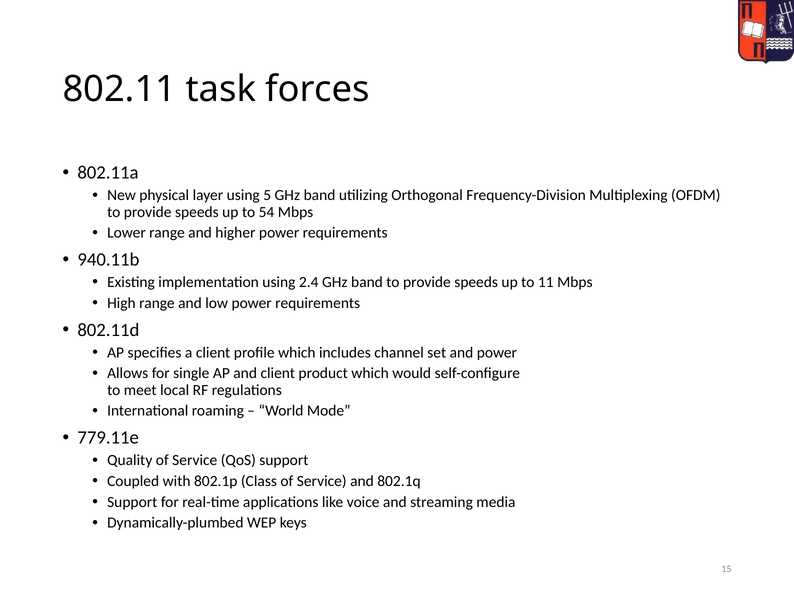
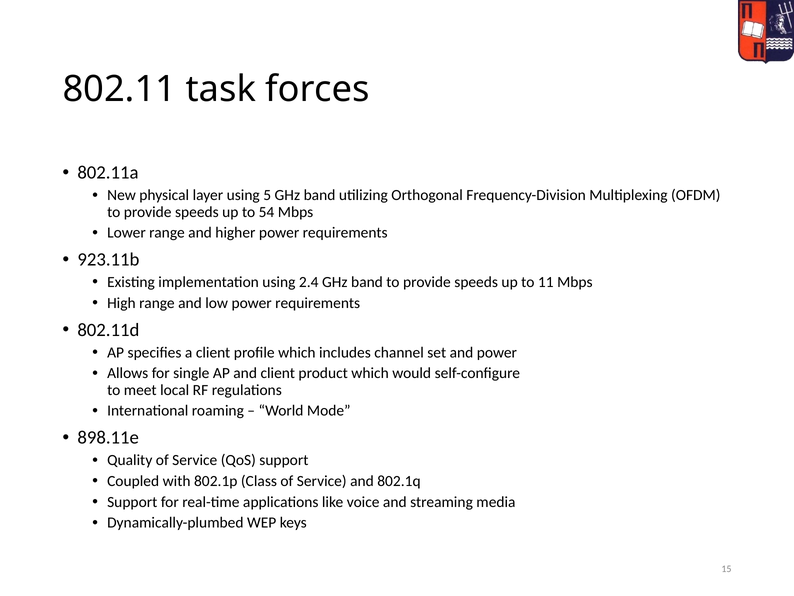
940.11b: 940.11b -> 923.11b
779.11e: 779.11e -> 898.11e
